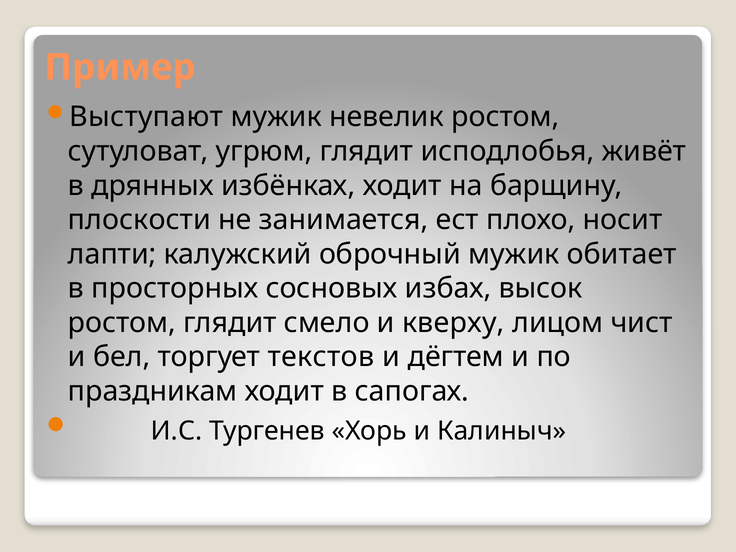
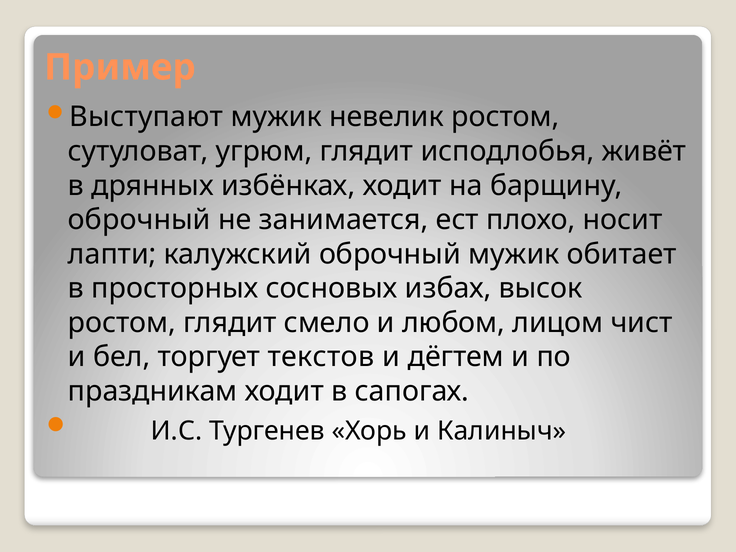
плоскости at (139, 220): плоскости -> оброчный
кверху: кверху -> любом
